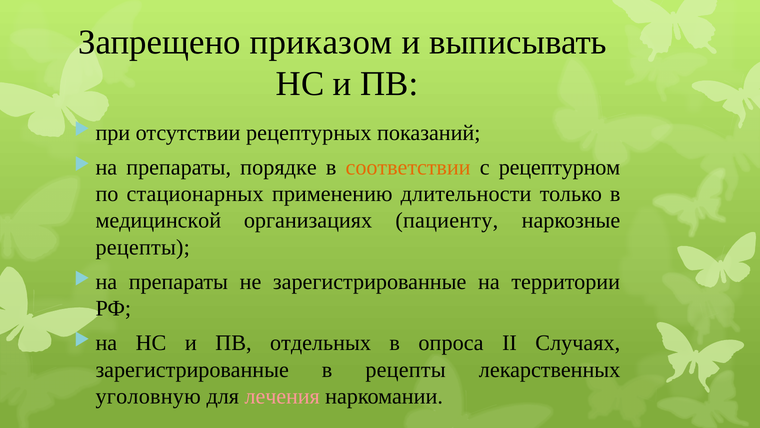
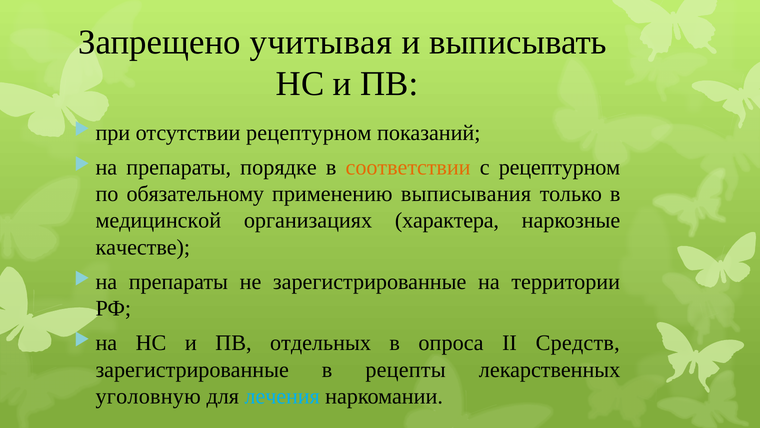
приказом: приказом -> учитывая
отсутствии рецептурных: рецептурных -> рецептурном
стационарных: стационарных -> обязательному
длительности: длительности -> выписывания
пациенту: пациенту -> характера
рецепты at (143, 247): рецепты -> качестве
Случаях: Случаях -> Средств
лечения colour: pink -> light blue
